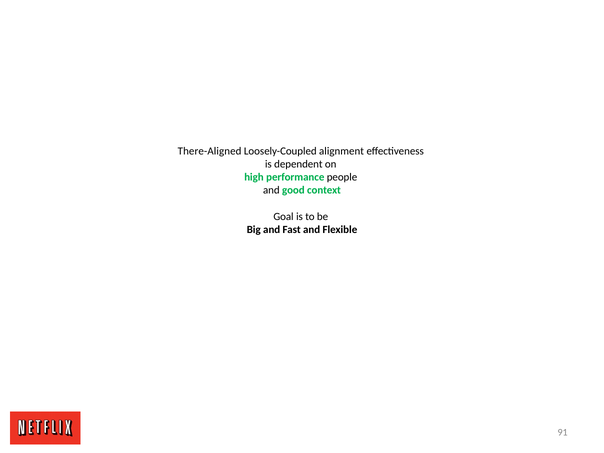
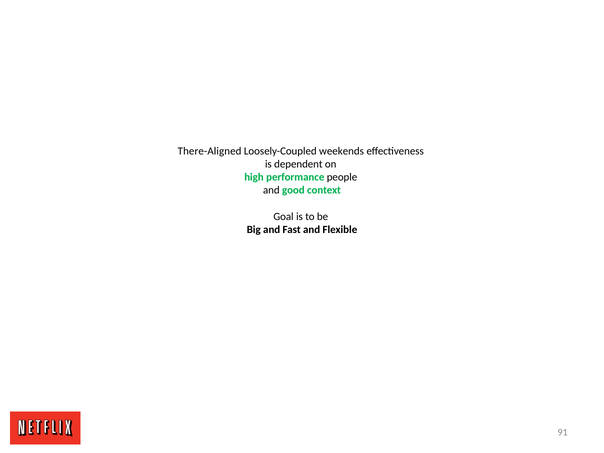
alignment: alignment -> weekends
